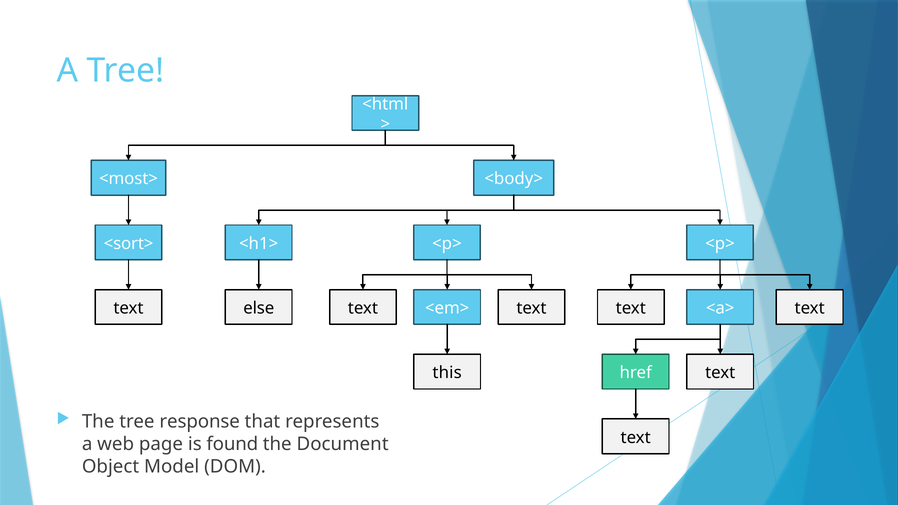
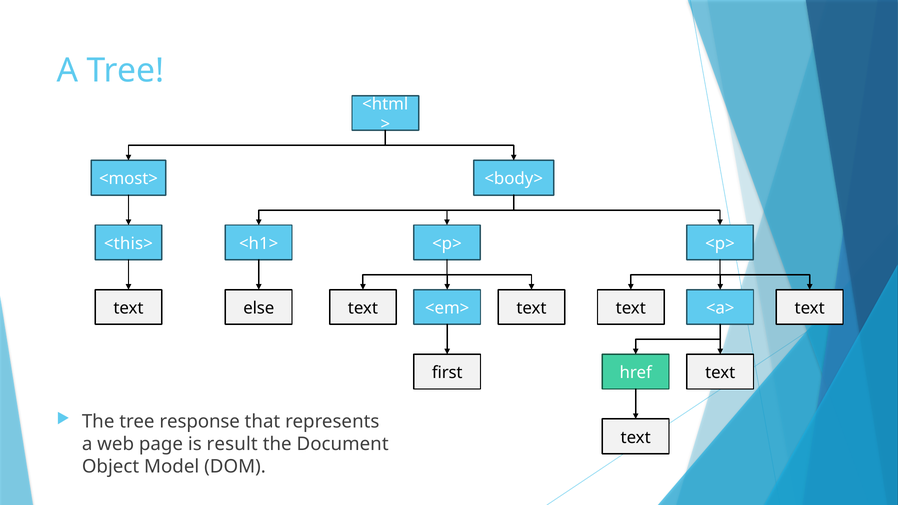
<sort>: <sort> -> <this>
this: this -> first
found: found -> result
